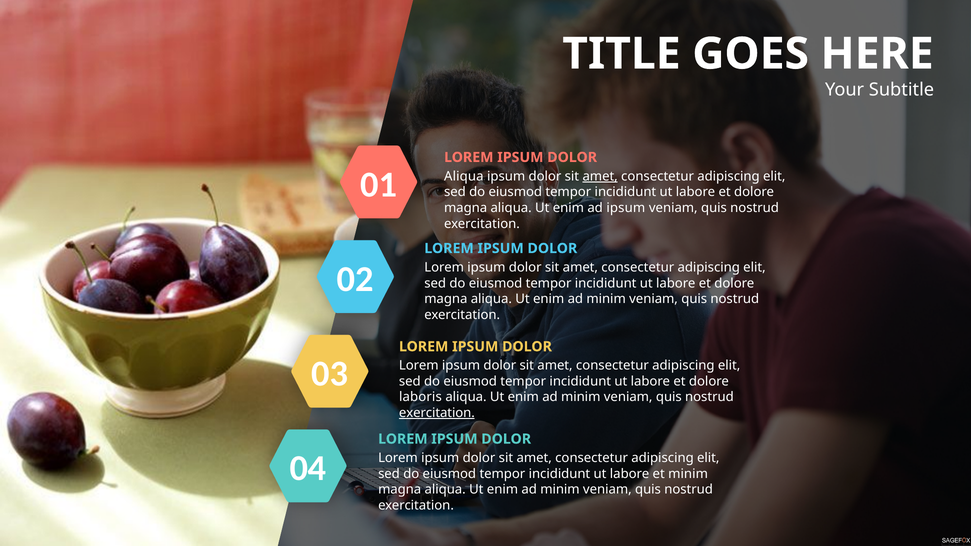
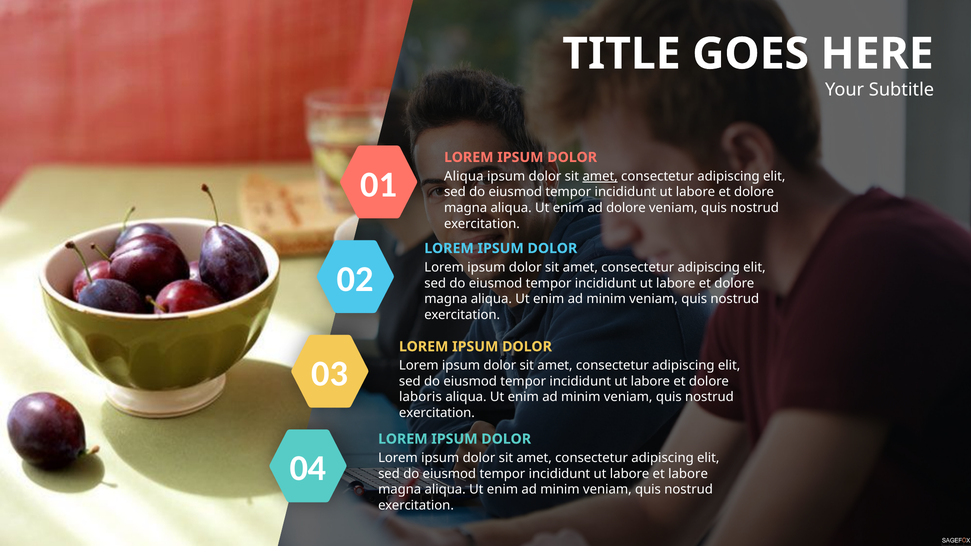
ad ipsum: ipsum -> dolore
exercitation at (437, 413) underline: present -> none
et minim: minim -> labore
